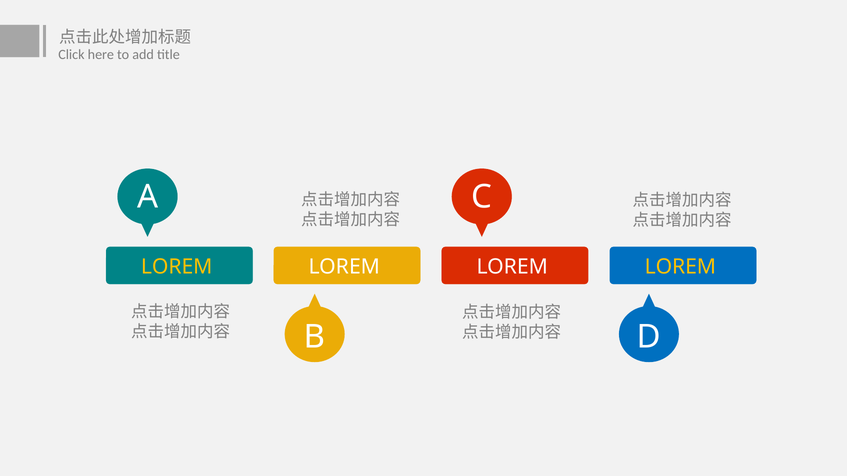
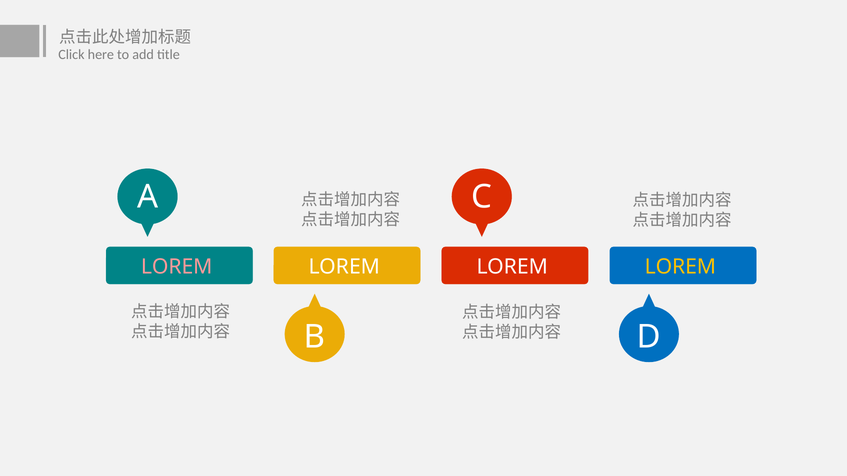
LOREM at (177, 267) colour: yellow -> pink
